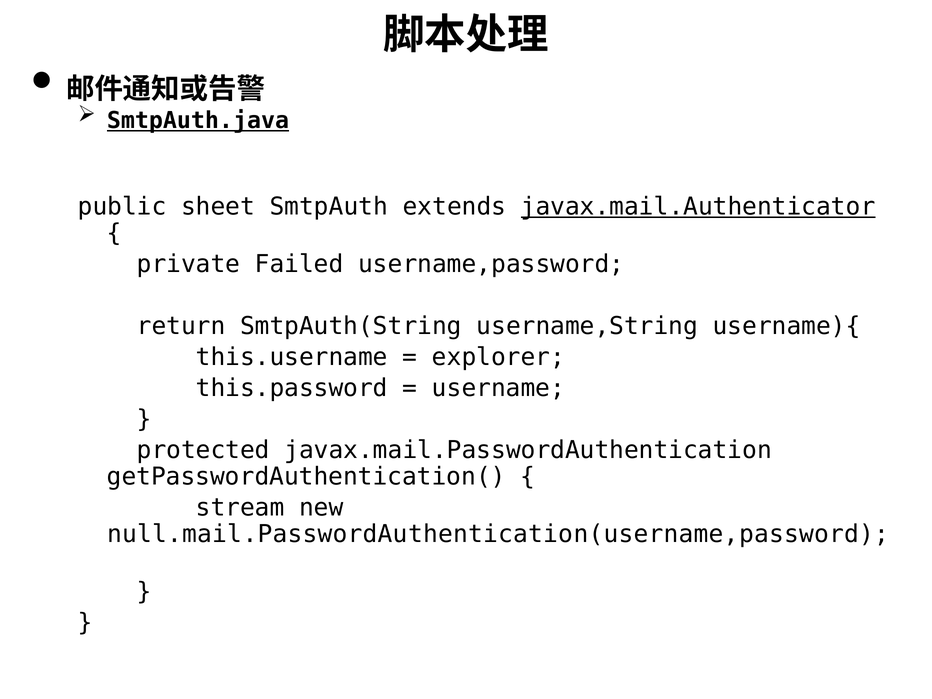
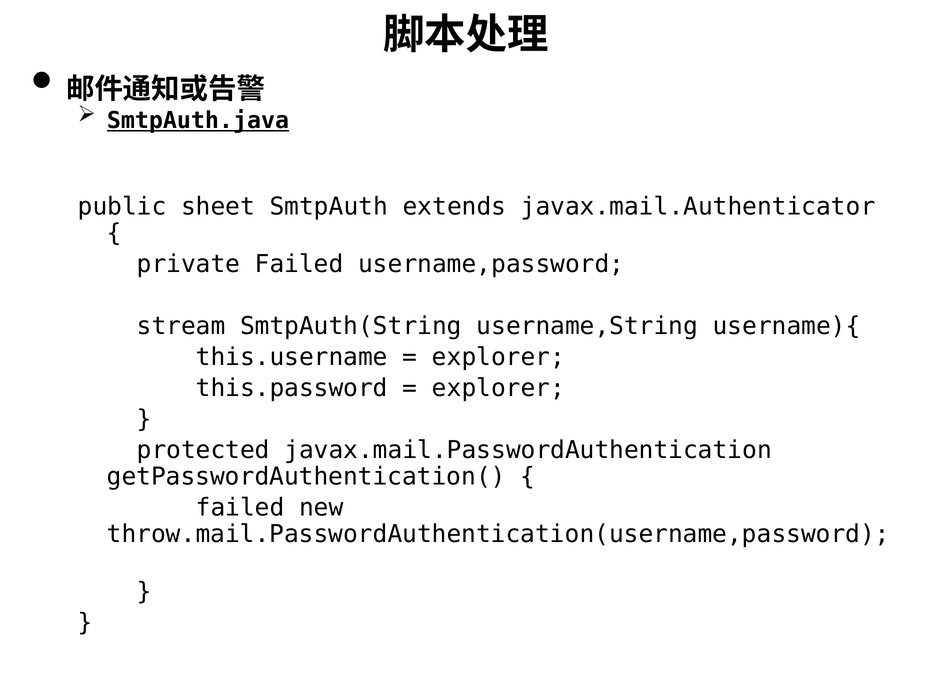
javax.mail.Authenticator underline: present -> none
return: return -> stream
username at (498, 388): username -> explorer
stream at (240, 508): stream -> failed
null.mail.PasswordAuthentication(username,password: null.mail.PasswordAuthentication(username,password -> throw.mail.PasswordAuthentication(username,password
